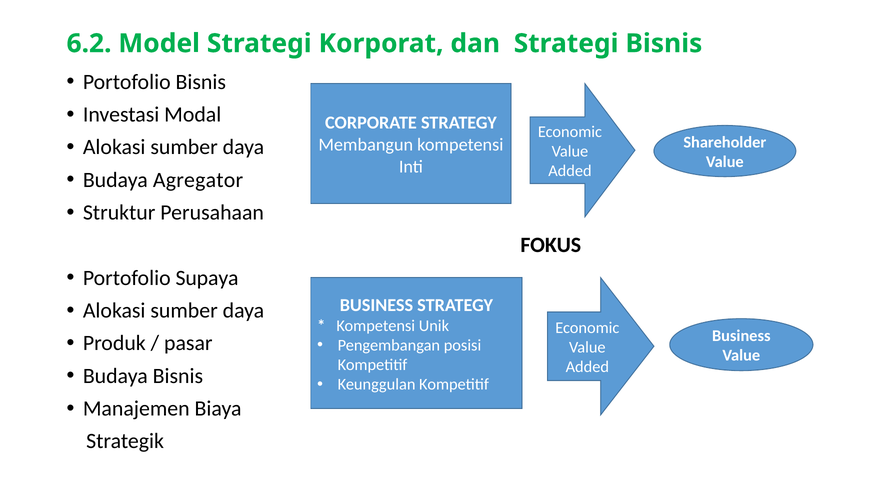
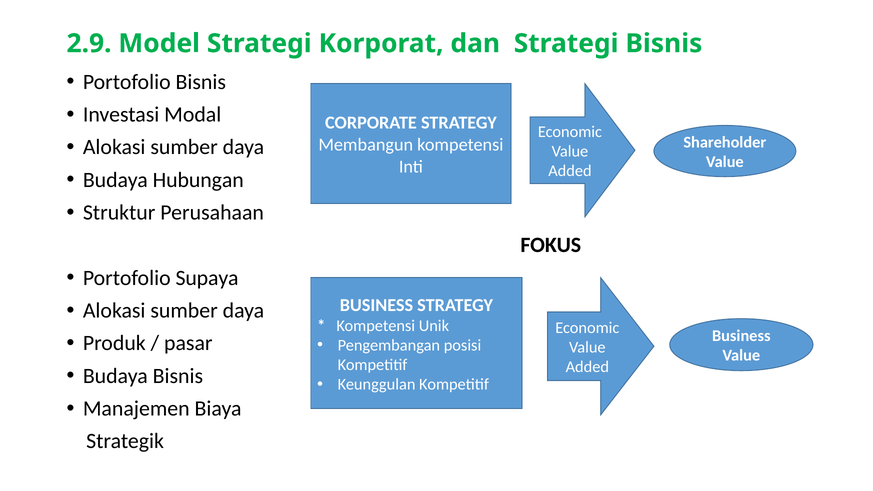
6.2: 6.2 -> 2.9
Agregator: Agregator -> Hubungan
